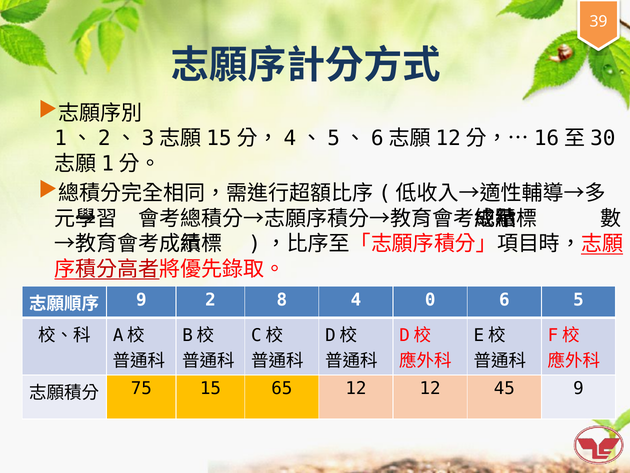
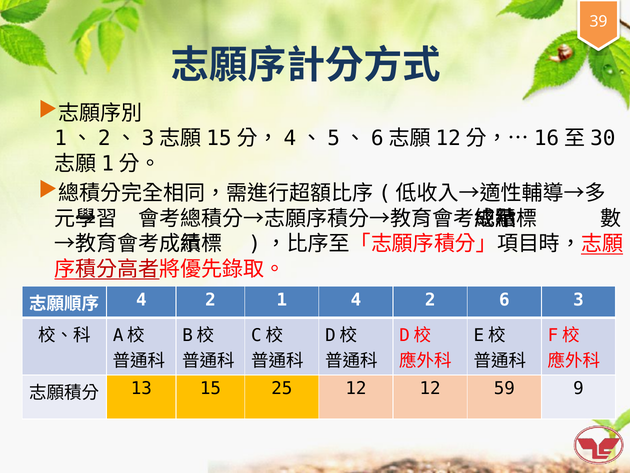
9 at (141, 299): 9 -> 4
8: 8 -> 1
0 at (430, 299): 0 -> 2
5: 5 -> 3
75: 75 -> 13
65: 65 -> 25
45: 45 -> 59
